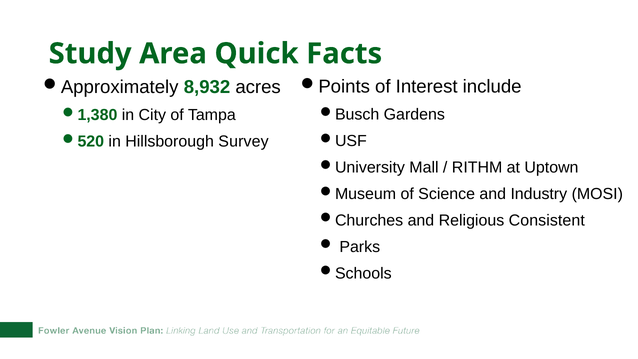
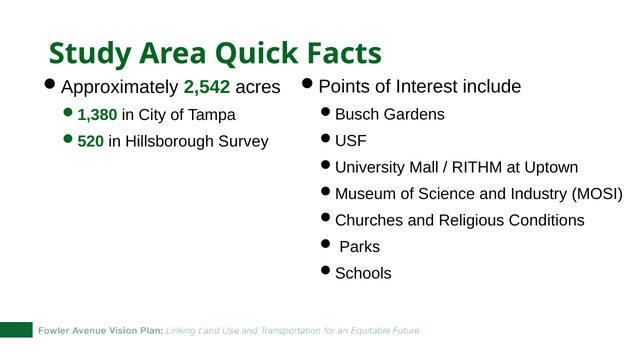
8,932: 8,932 -> 2,542
Consistent: Consistent -> Conditions
